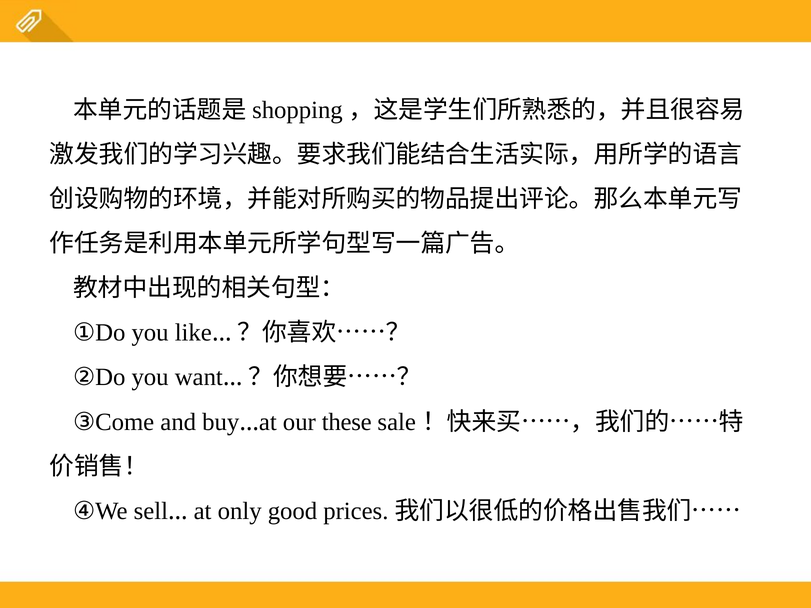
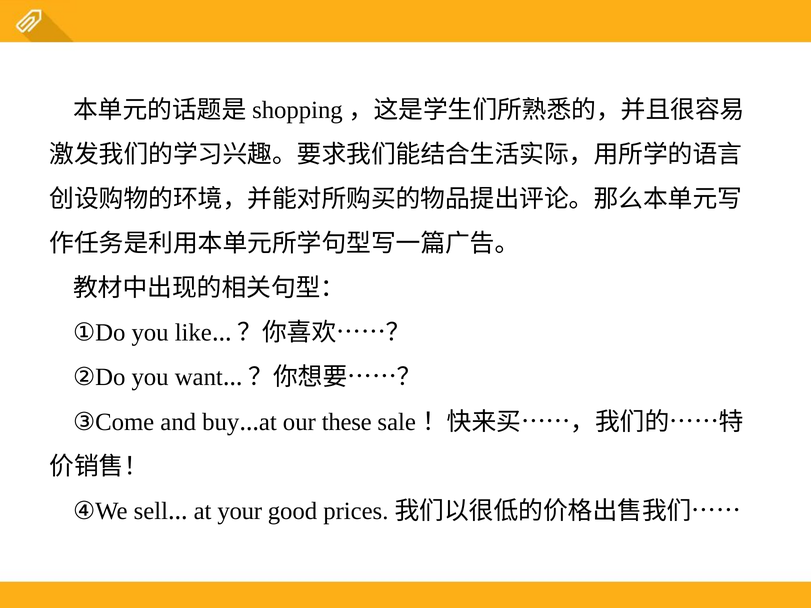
only: only -> your
